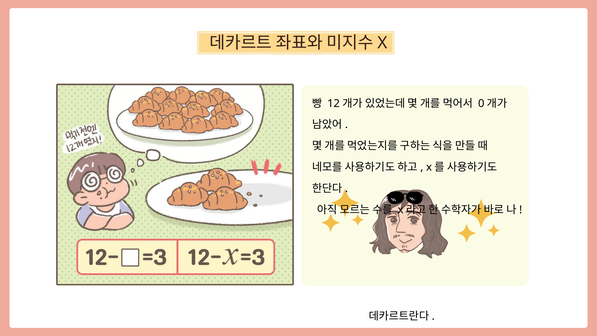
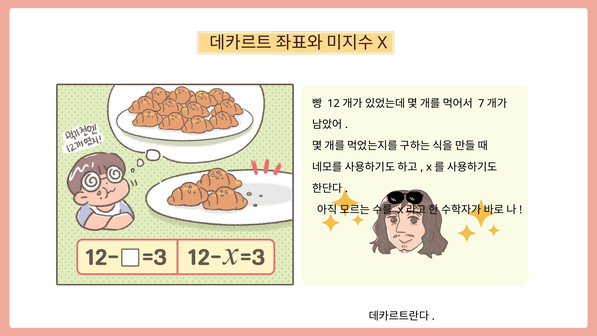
0: 0 -> 7
